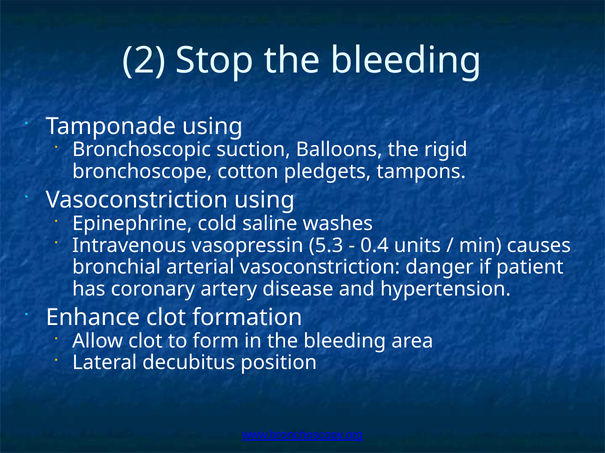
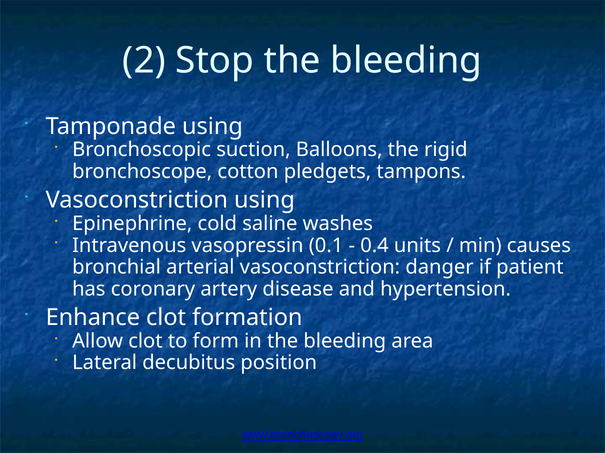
5.3: 5.3 -> 0.1
